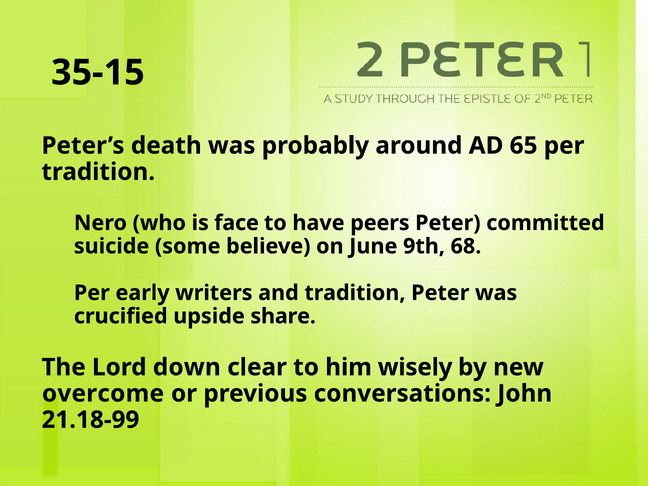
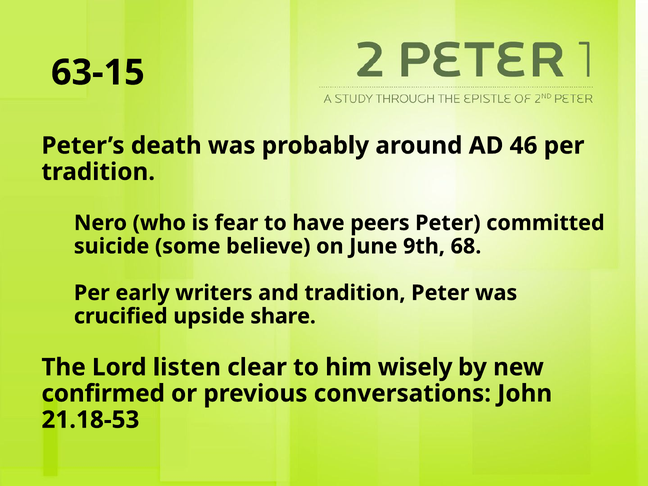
35-15: 35-15 -> 63-15
65: 65 -> 46
face: face -> fear
down: down -> listen
overcome: overcome -> confirmed
21.18-99: 21.18-99 -> 21.18-53
